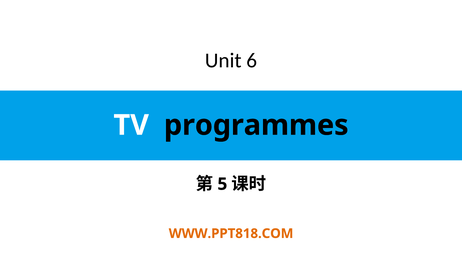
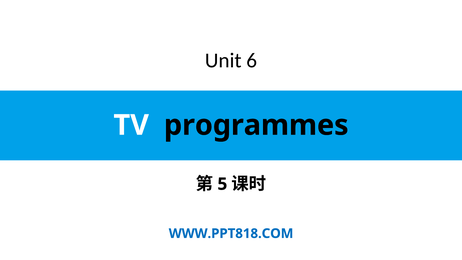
WWW.PPT818.COM colour: orange -> blue
